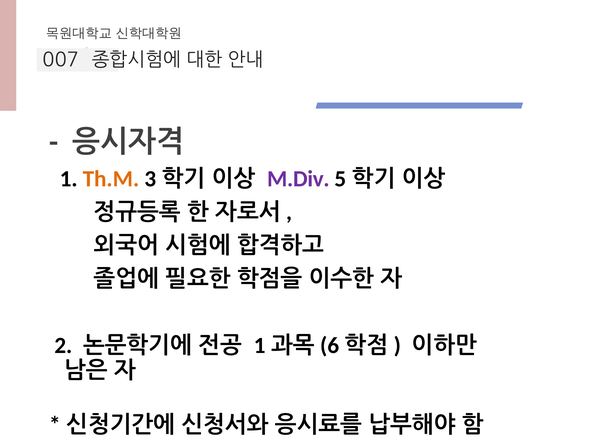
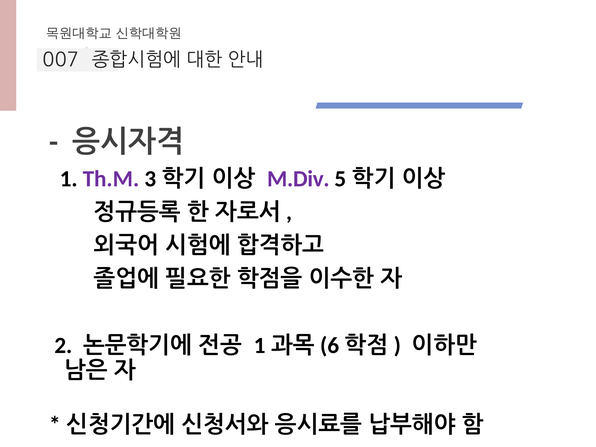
Th.M colour: orange -> purple
